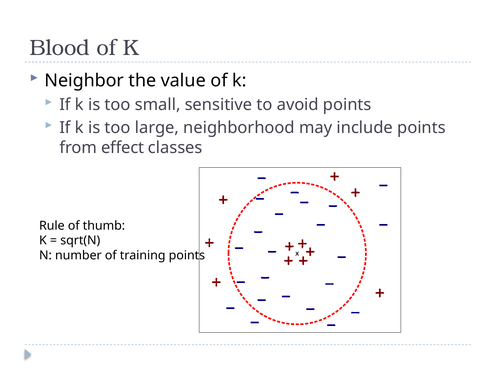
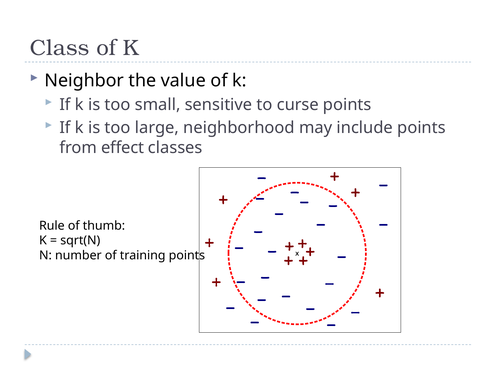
Blood: Blood -> Class
avoid: avoid -> curse
